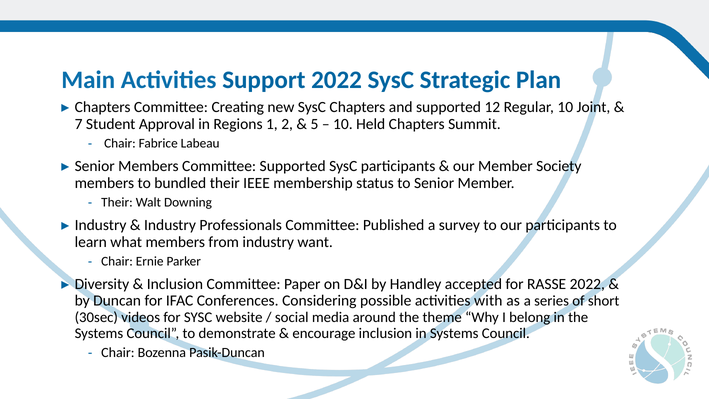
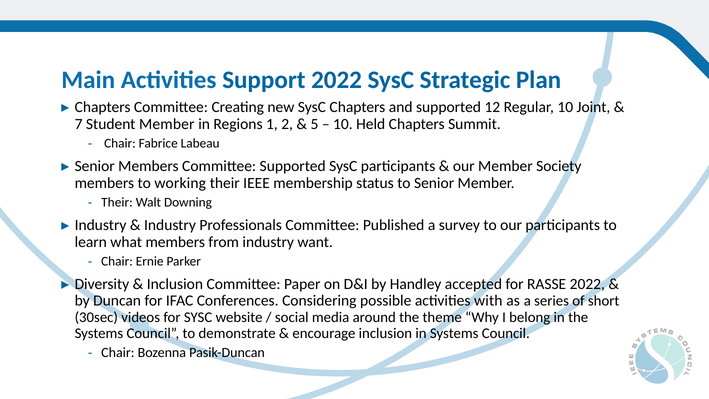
Student Approval: Approval -> Member
bundled: bundled -> working
